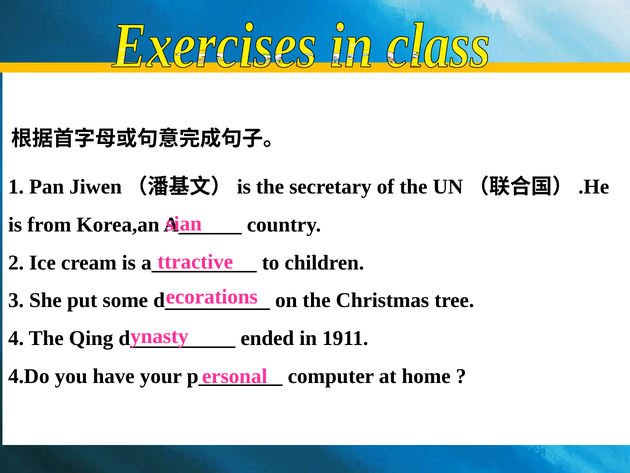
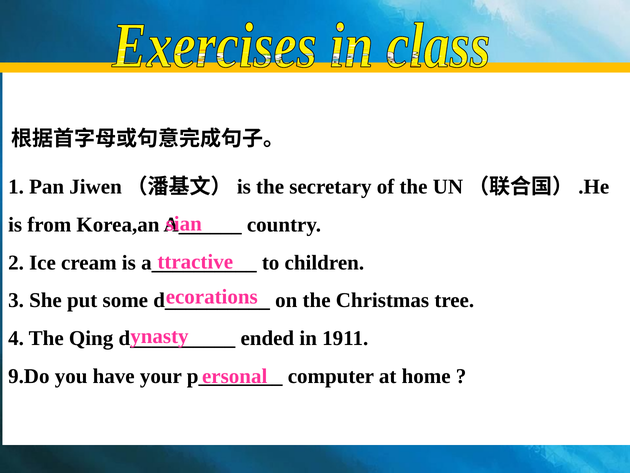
4.Do: 4.Do -> 9.Do
